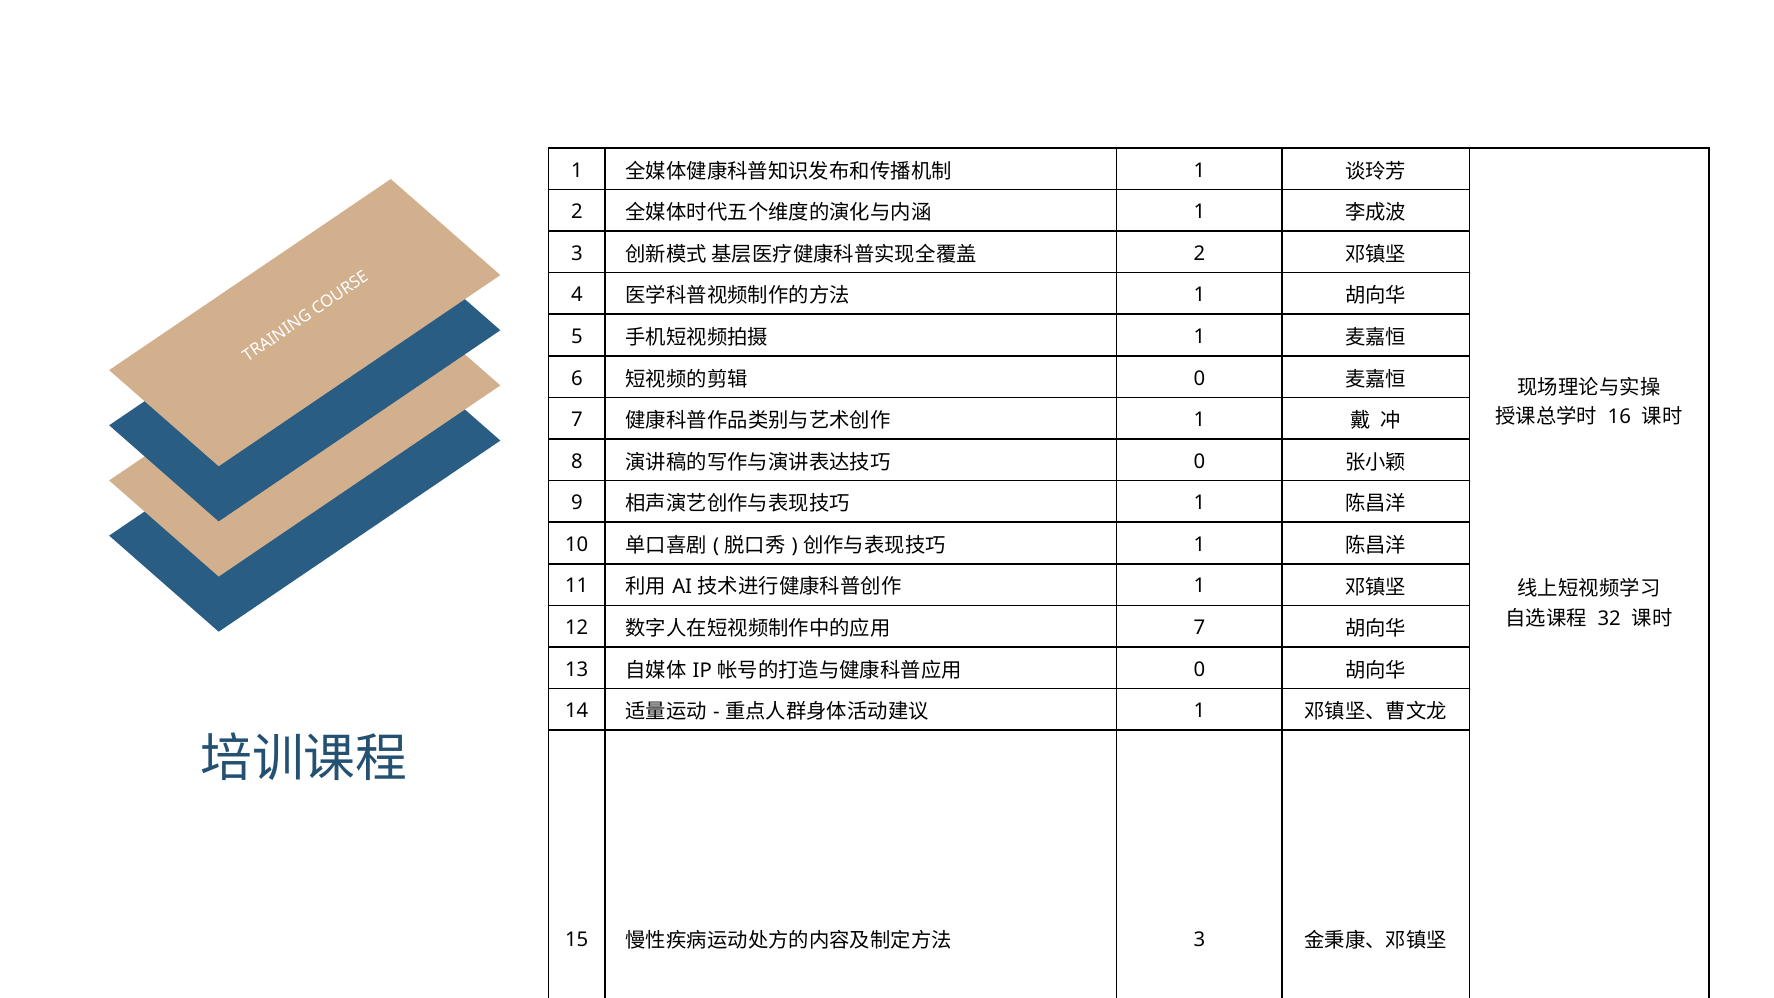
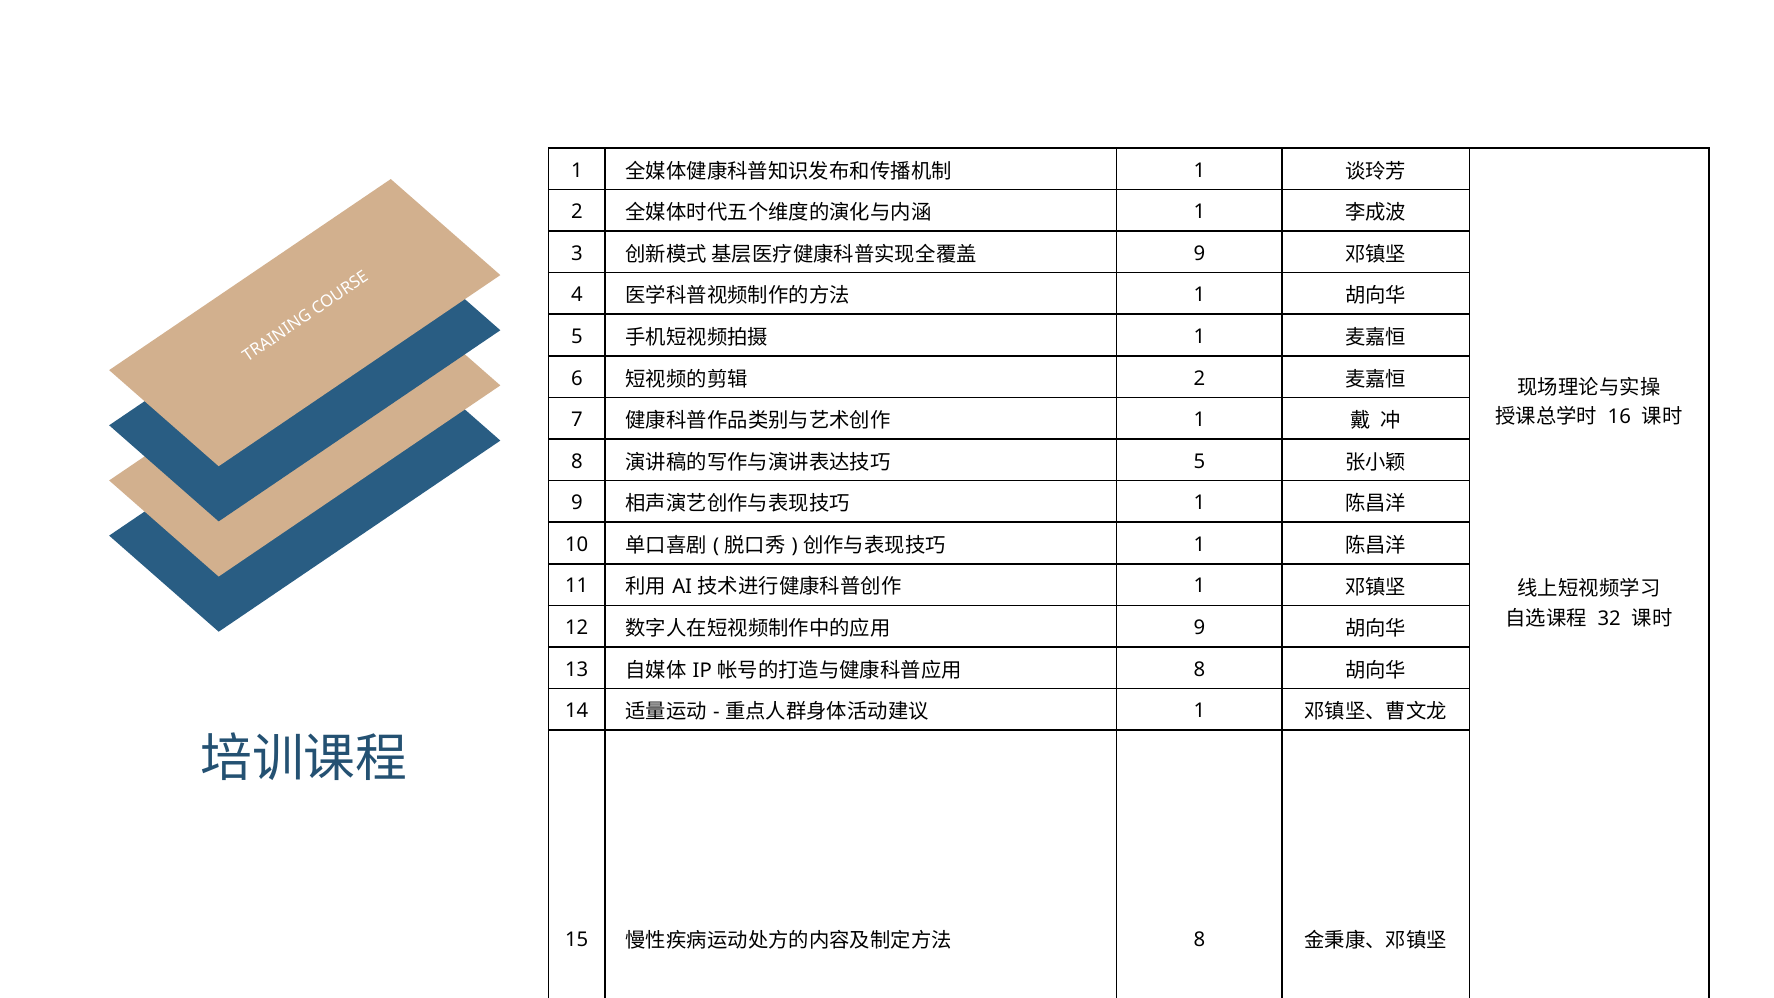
2 at (1199, 253): 2 -> 9
0 at (1199, 378): 0 -> 2
0 at (1199, 461): 0 -> 5
7 at (1199, 628): 7 -> 9
0 at (1199, 669): 0 -> 8
3 at (1199, 940): 3 -> 8
